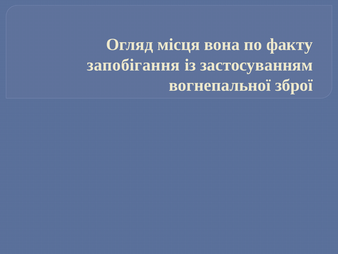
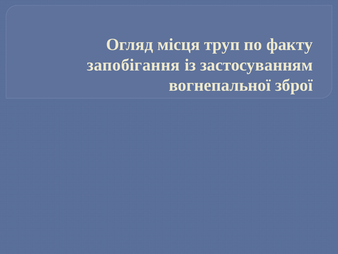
вона: вона -> труп
